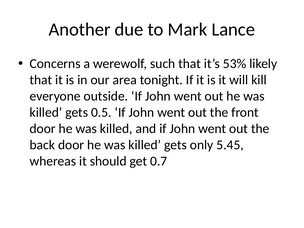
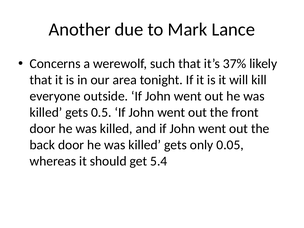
53%: 53% -> 37%
5.45: 5.45 -> 0.05
0.7: 0.7 -> 5.4
